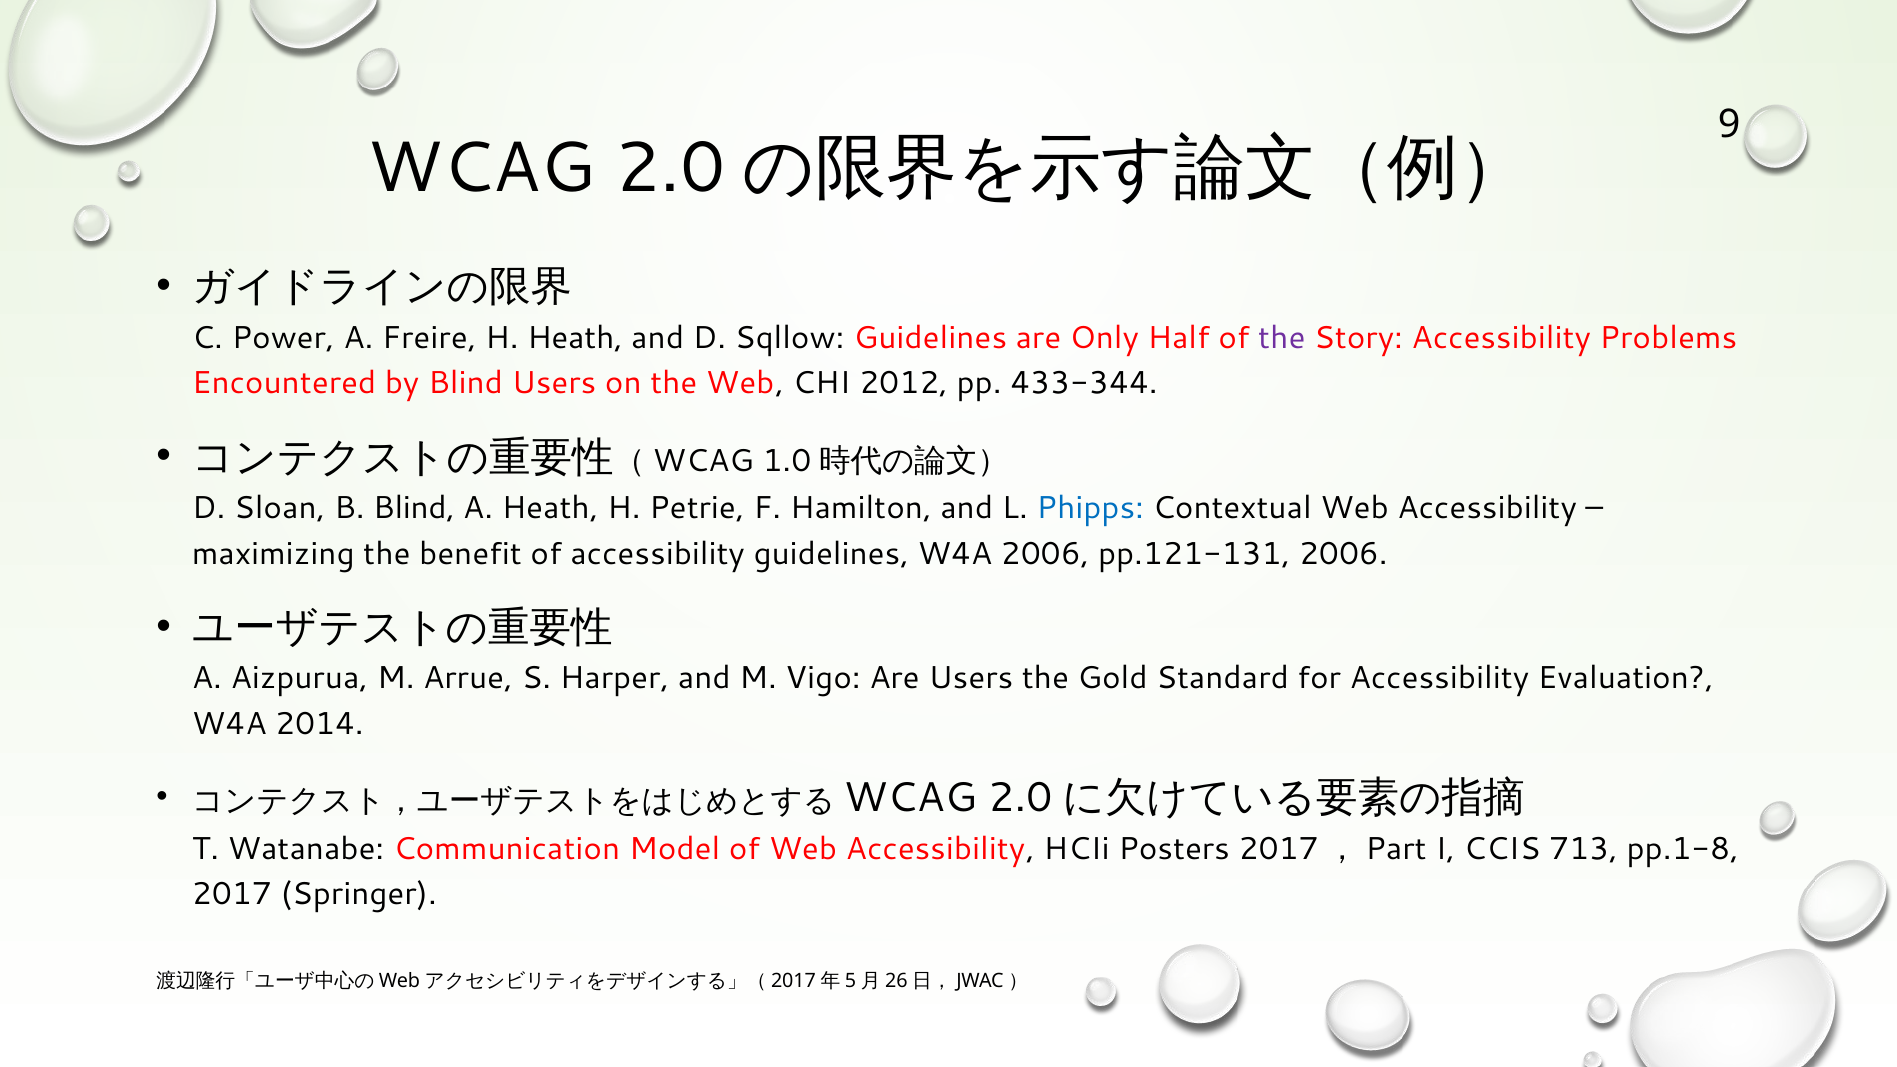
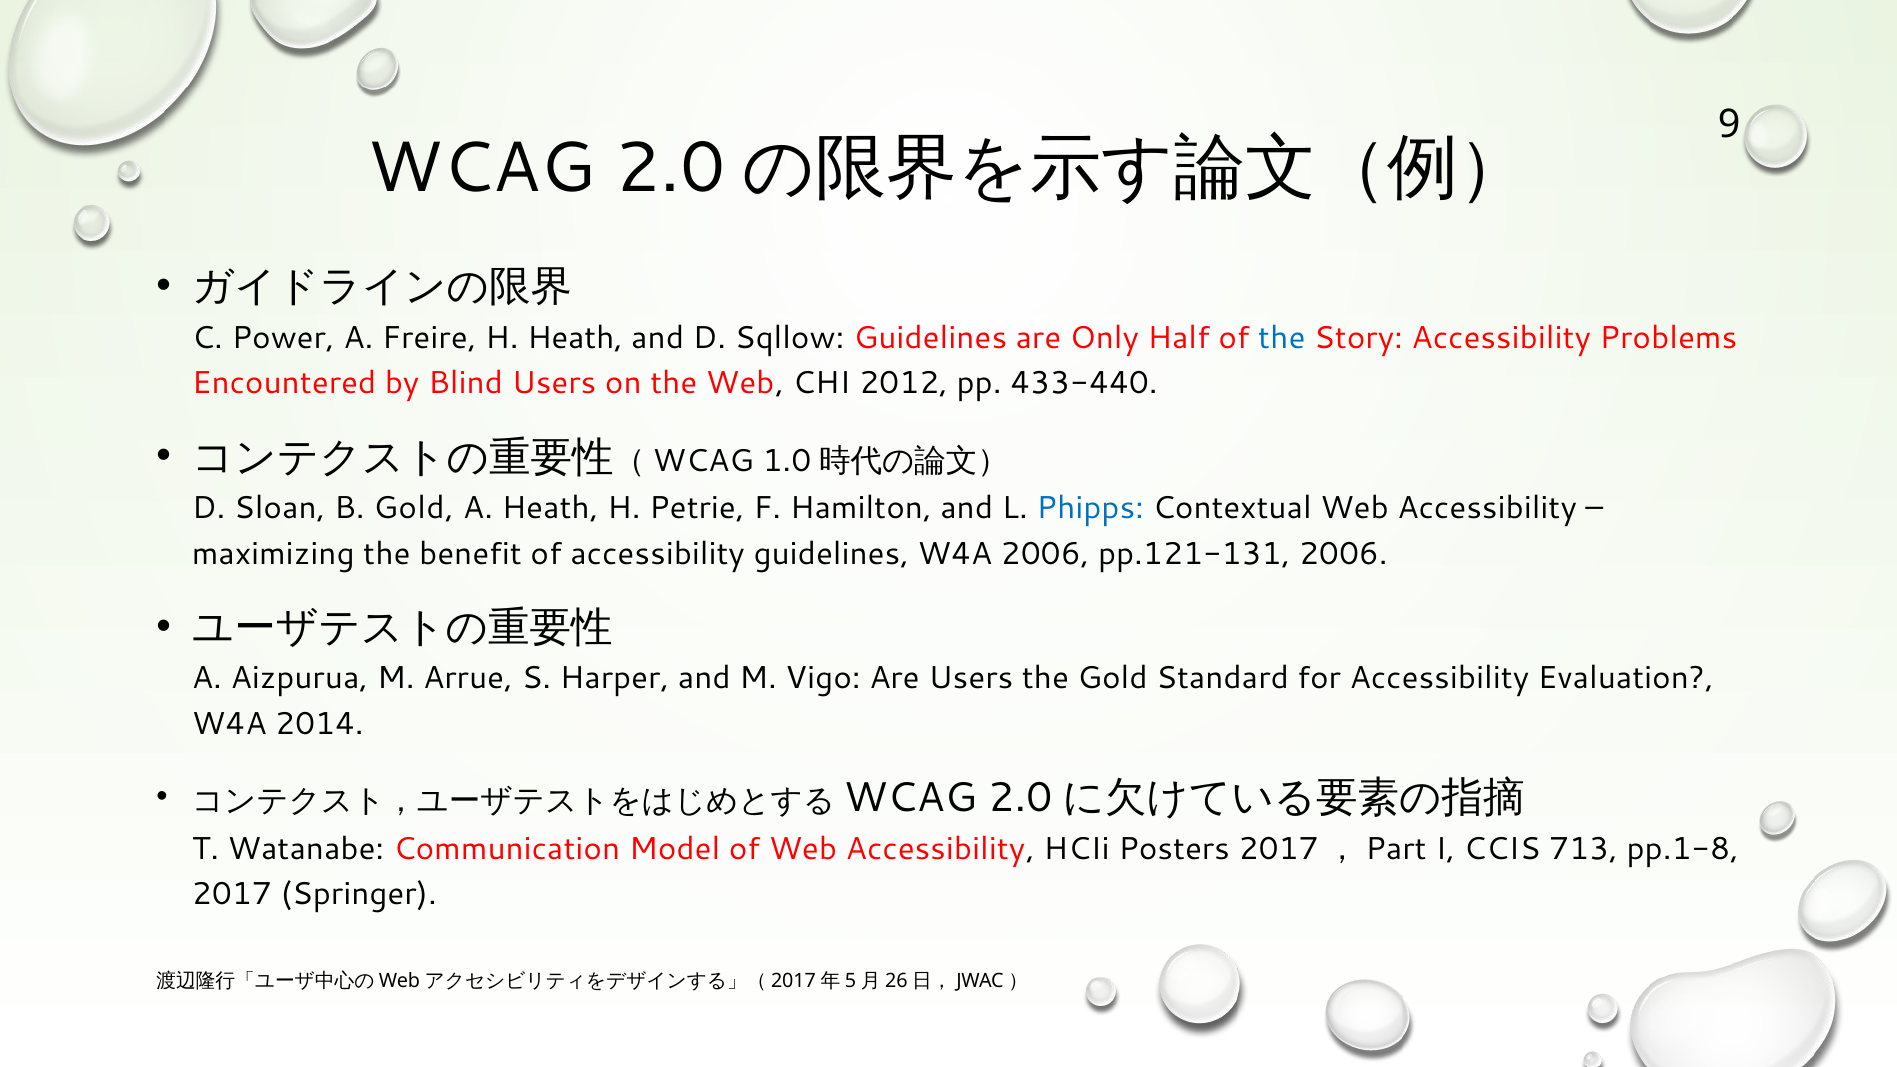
the at (1282, 338) colour: purple -> blue
433-344: 433-344 -> 433-440
B Blind: Blind -> Gold
